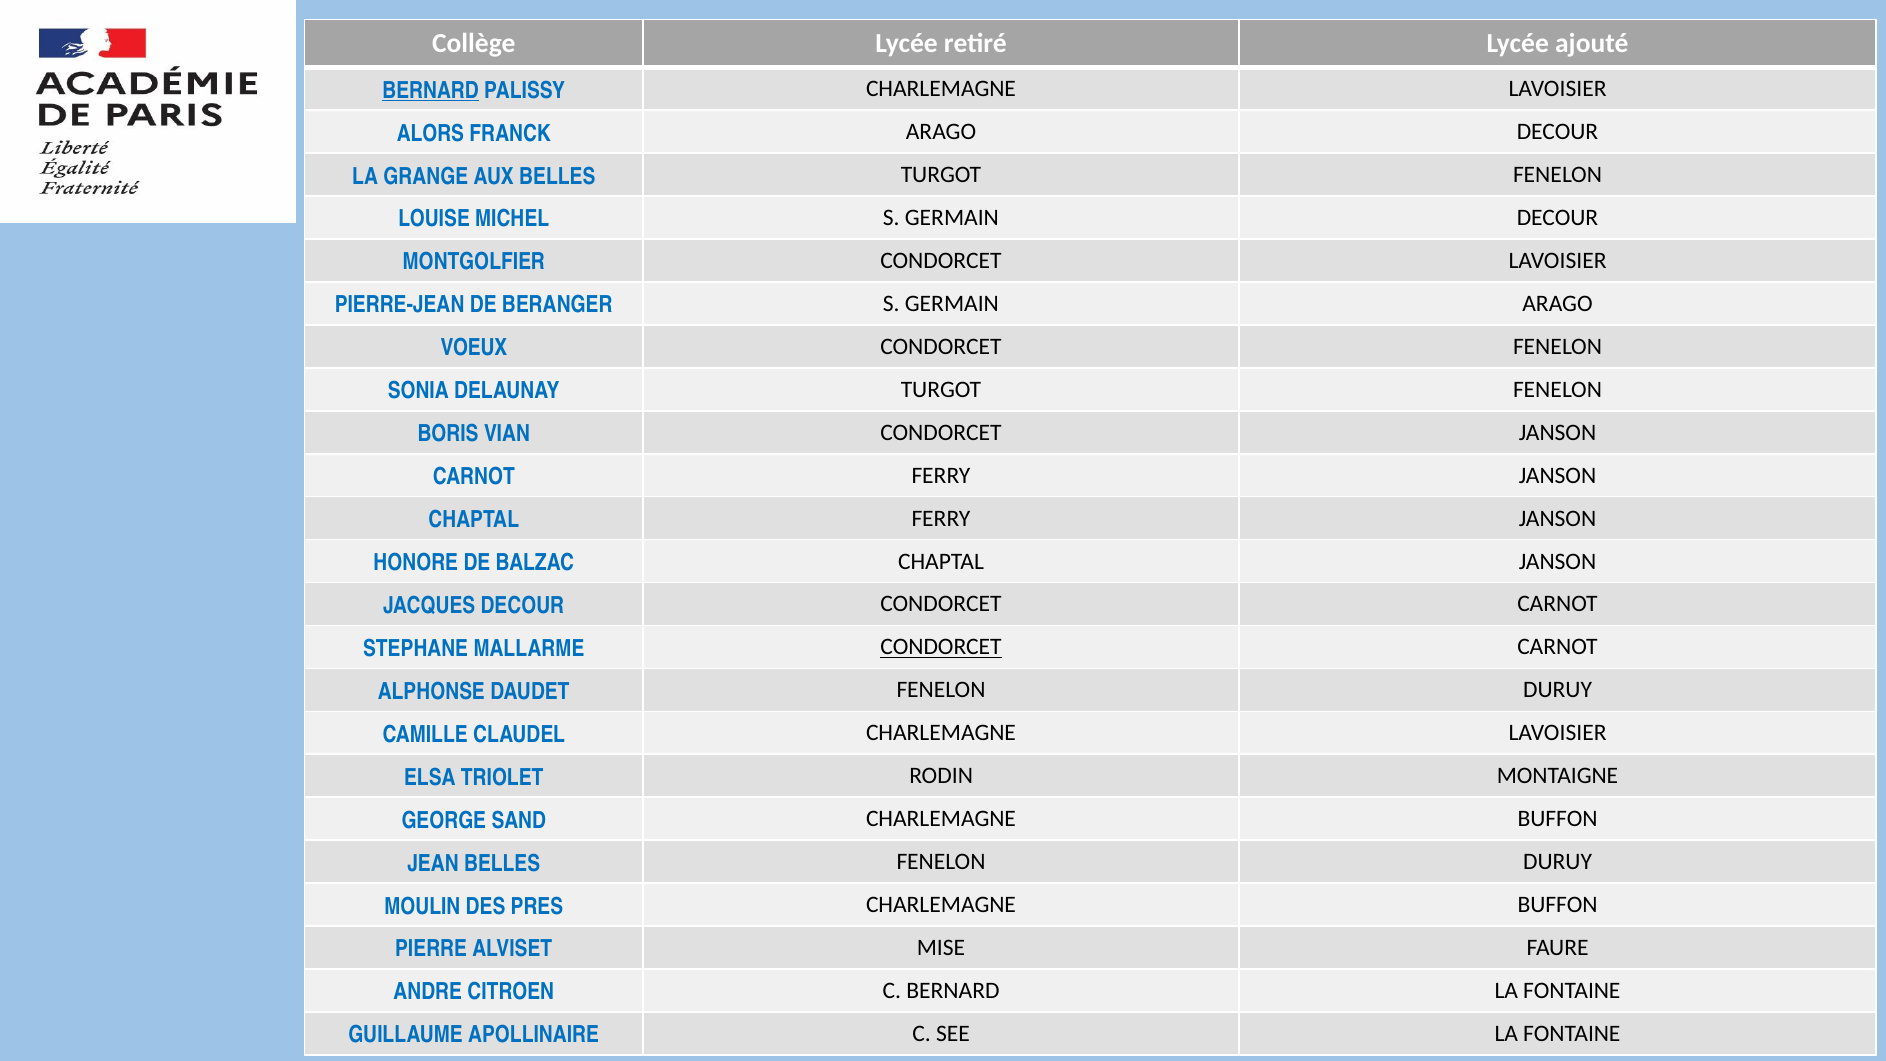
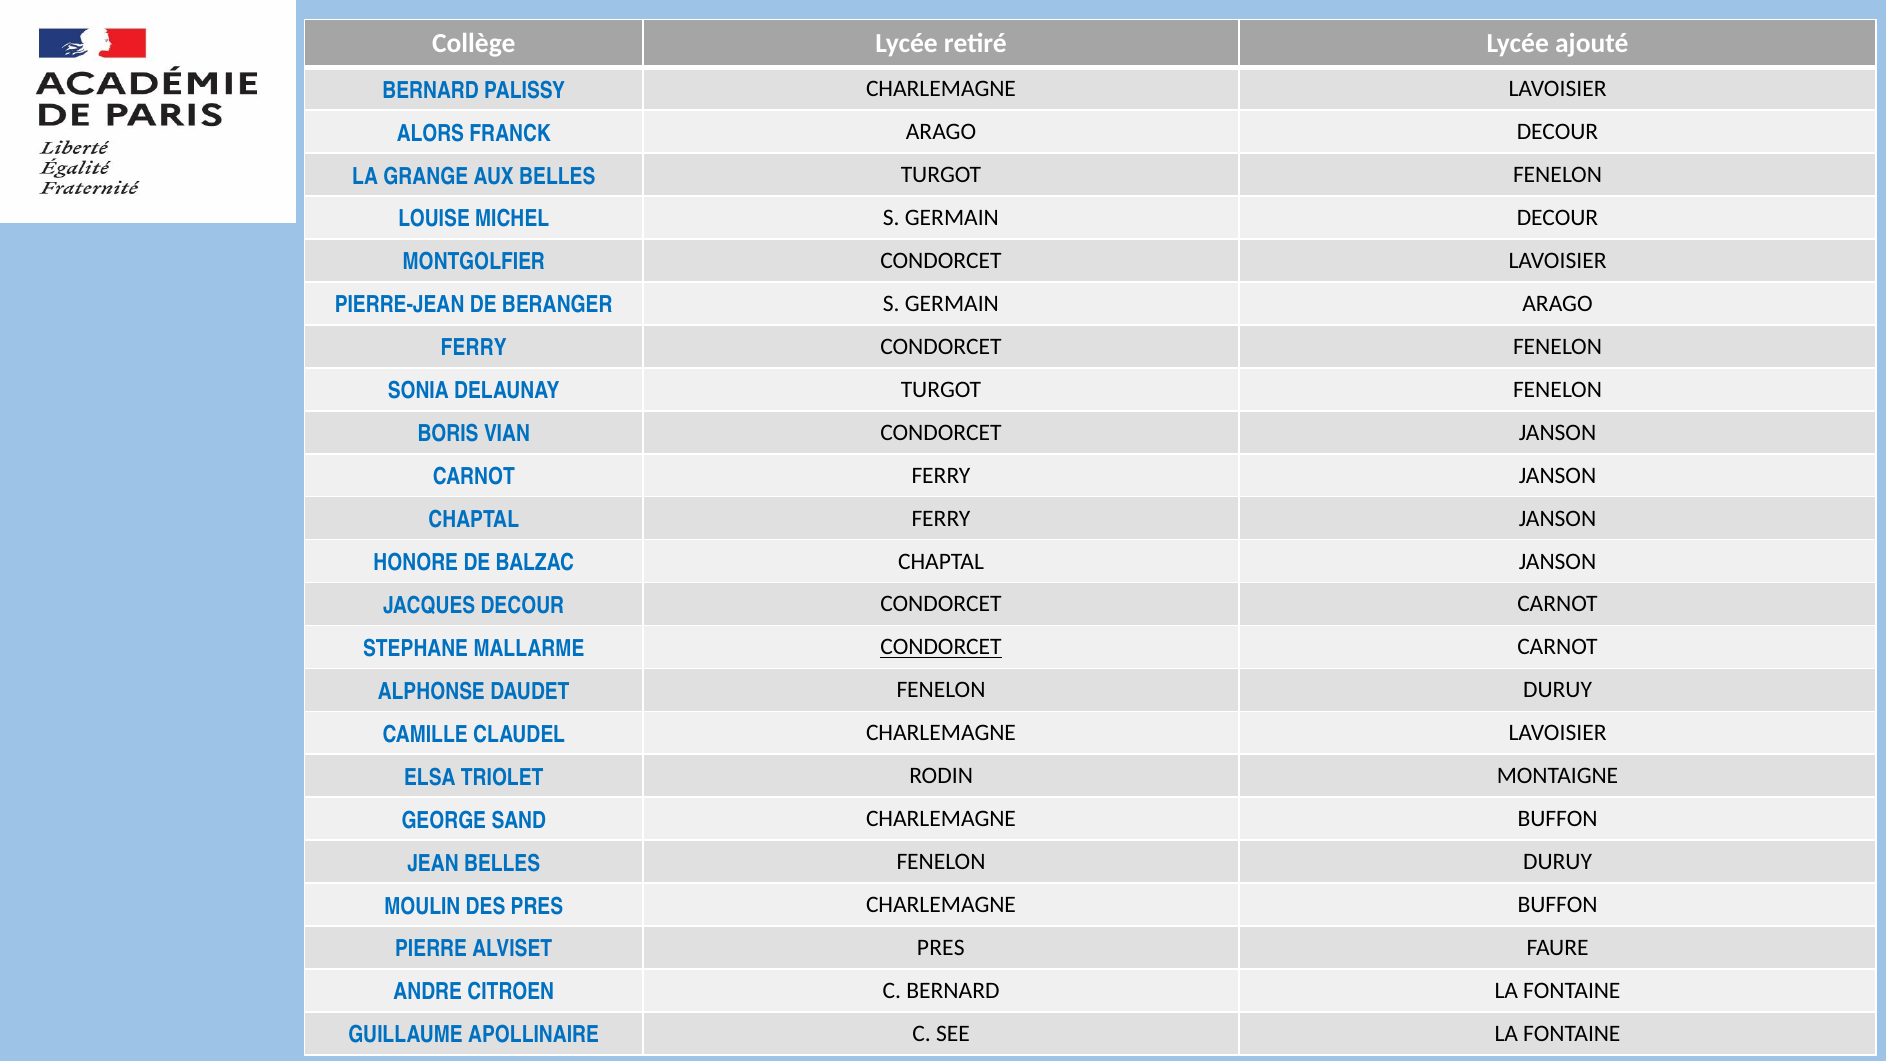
BERNARD at (431, 90) underline: present -> none
VOEUX at (474, 348): VOEUX -> FERRY
ALVISET MISE: MISE -> PRES
